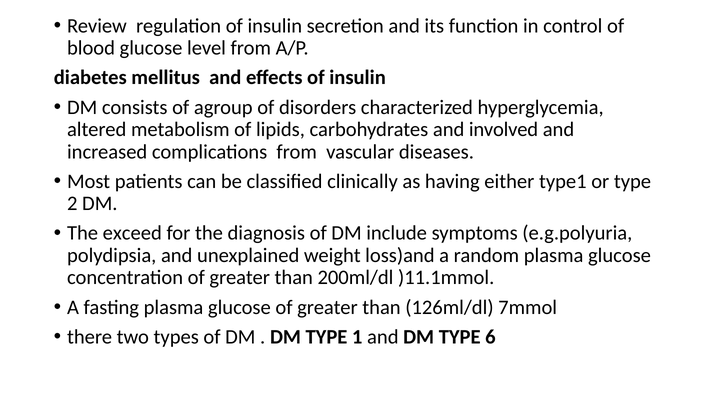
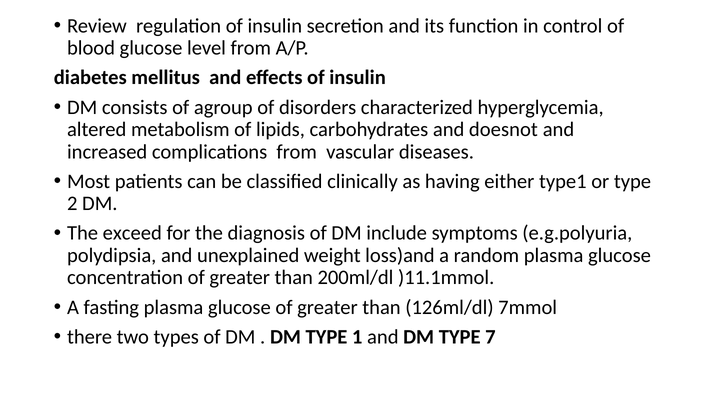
involved: involved -> doesnot
6: 6 -> 7
